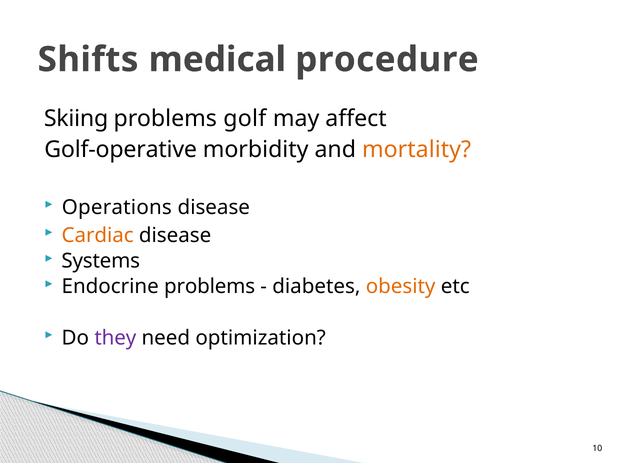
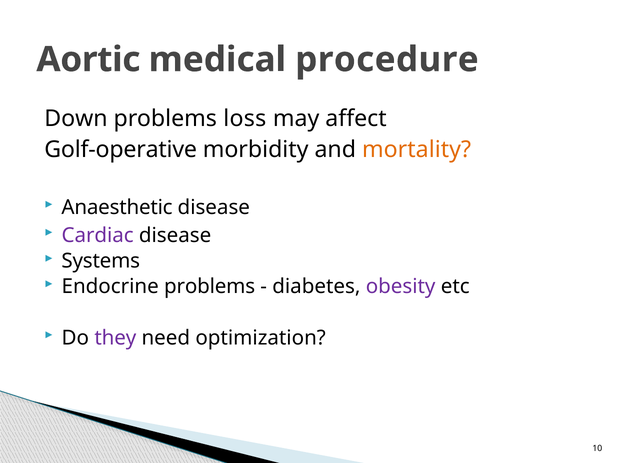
Shifts: Shifts -> Aortic
Skiing: Skiing -> Down
golf: golf -> loss
Operations: Operations -> Anaesthetic
Cardiac colour: orange -> purple
obesity colour: orange -> purple
